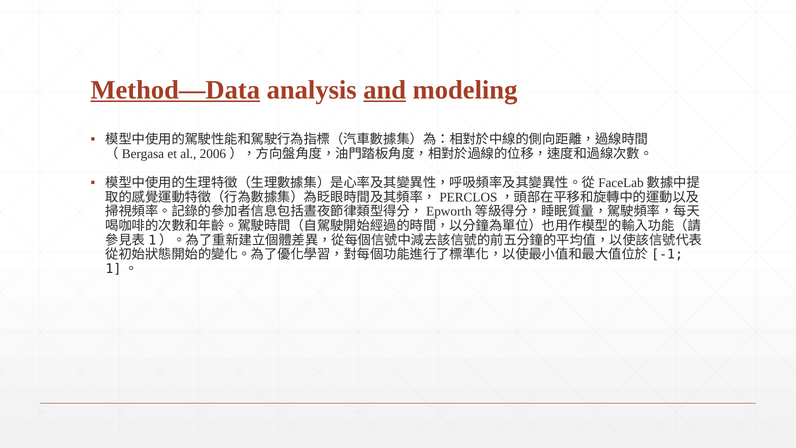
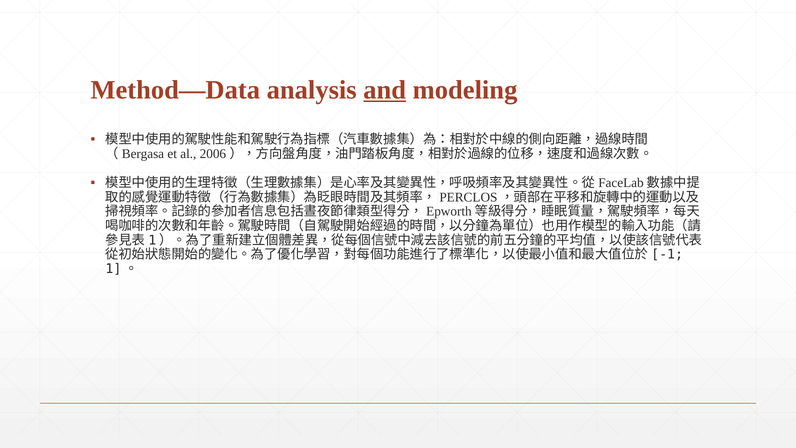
Method—Data underline: present -> none
